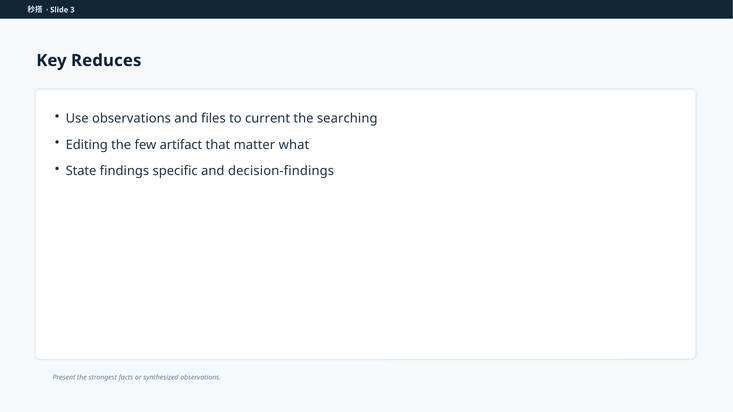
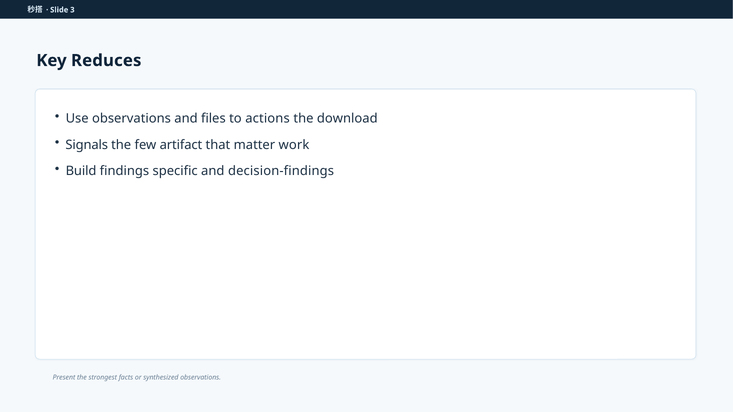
current: current -> actions
searching: searching -> download
Editing: Editing -> Signals
what: what -> work
State: State -> Build
